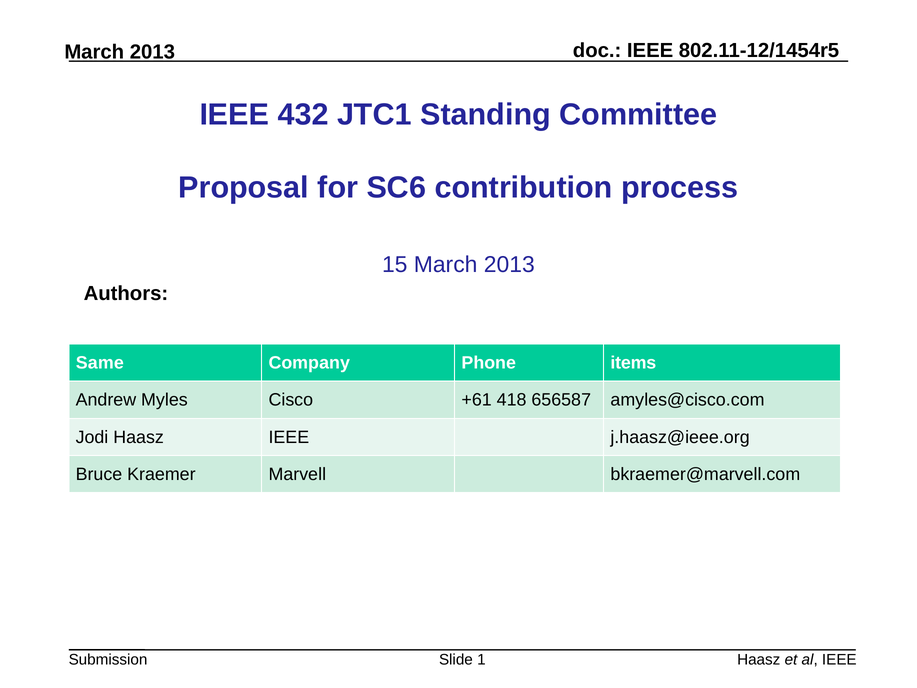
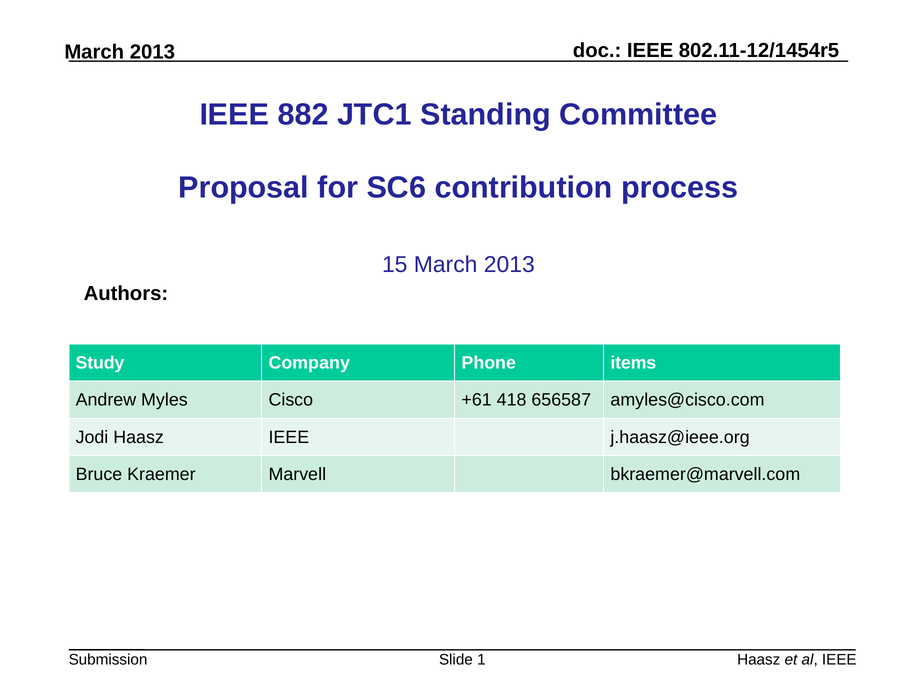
432: 432 -> 882
Same: Same -> Study
